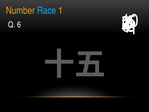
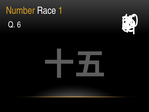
Race colour: light blue -> white
